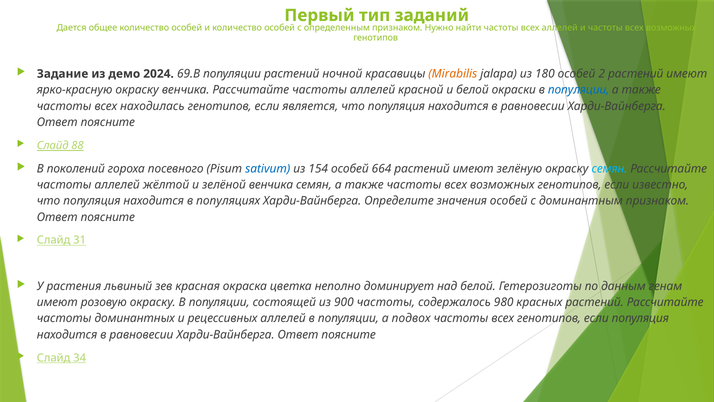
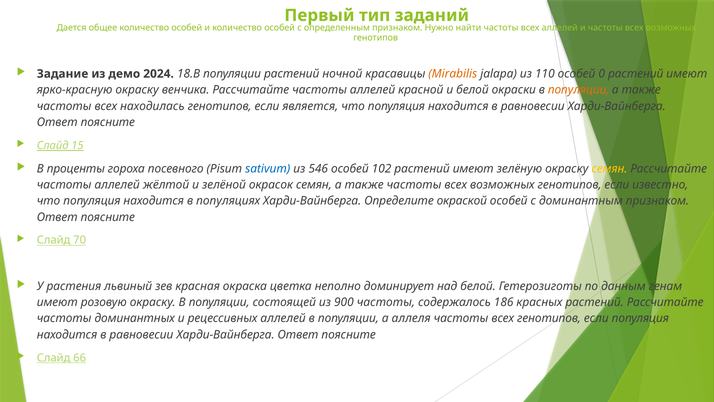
69.В: 69.В -> 18.В
180: 180 -> 110
2: 2 -> 0
популяции at (579, 90) colour: blue -> orange
88: 88 -> 15
поколений: поколений -> проценты
154: 154 -> 546
664: 664 -> 102
семян at (609, 168) colour: light blue -> yellow
зелёной венчика: венчика -> окрасок
значения: значения -> окраской
31: 31 -> 70
980: 980 -> 186
подвох: подвох -> аллеля
34: 34 -> 66
